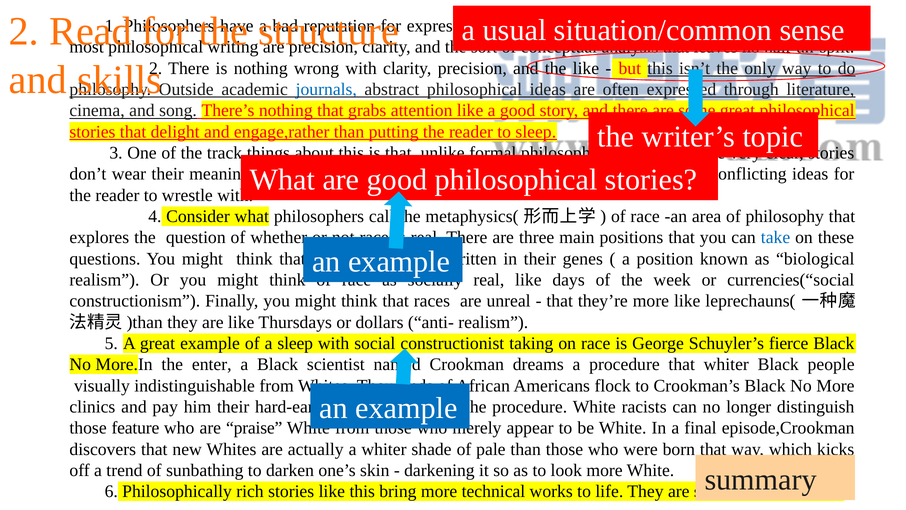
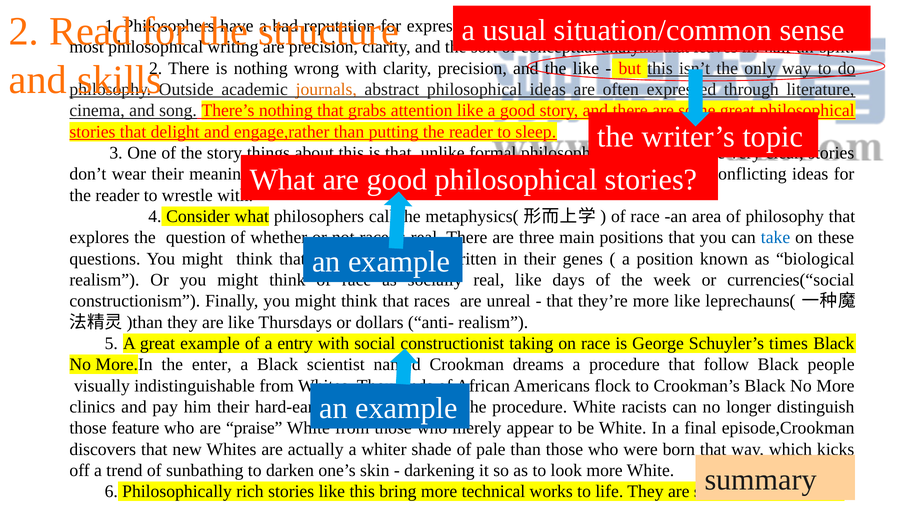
journals colour: blue -> orange
the track: track -> story
a sleep: sleep -> entry
fierce: fierce -> times
that whiter: whiter -> follow
